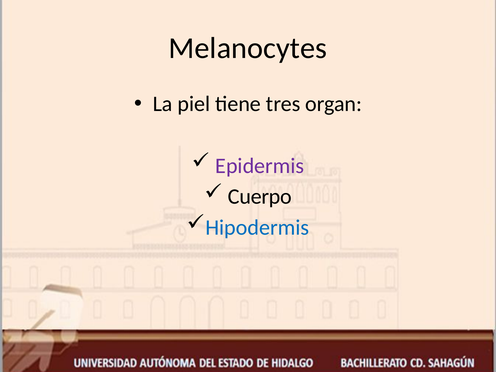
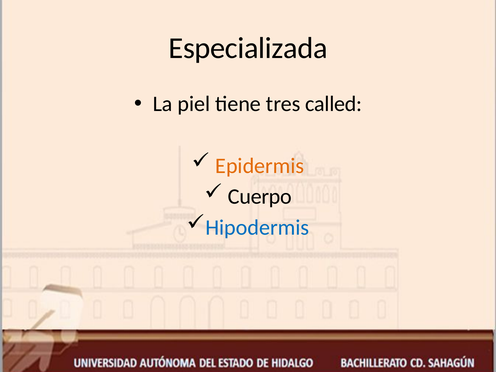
Melanocytes: Melanocytes -> Especializada
organ: organ -> called
Epidermis colour: purple -> orange
